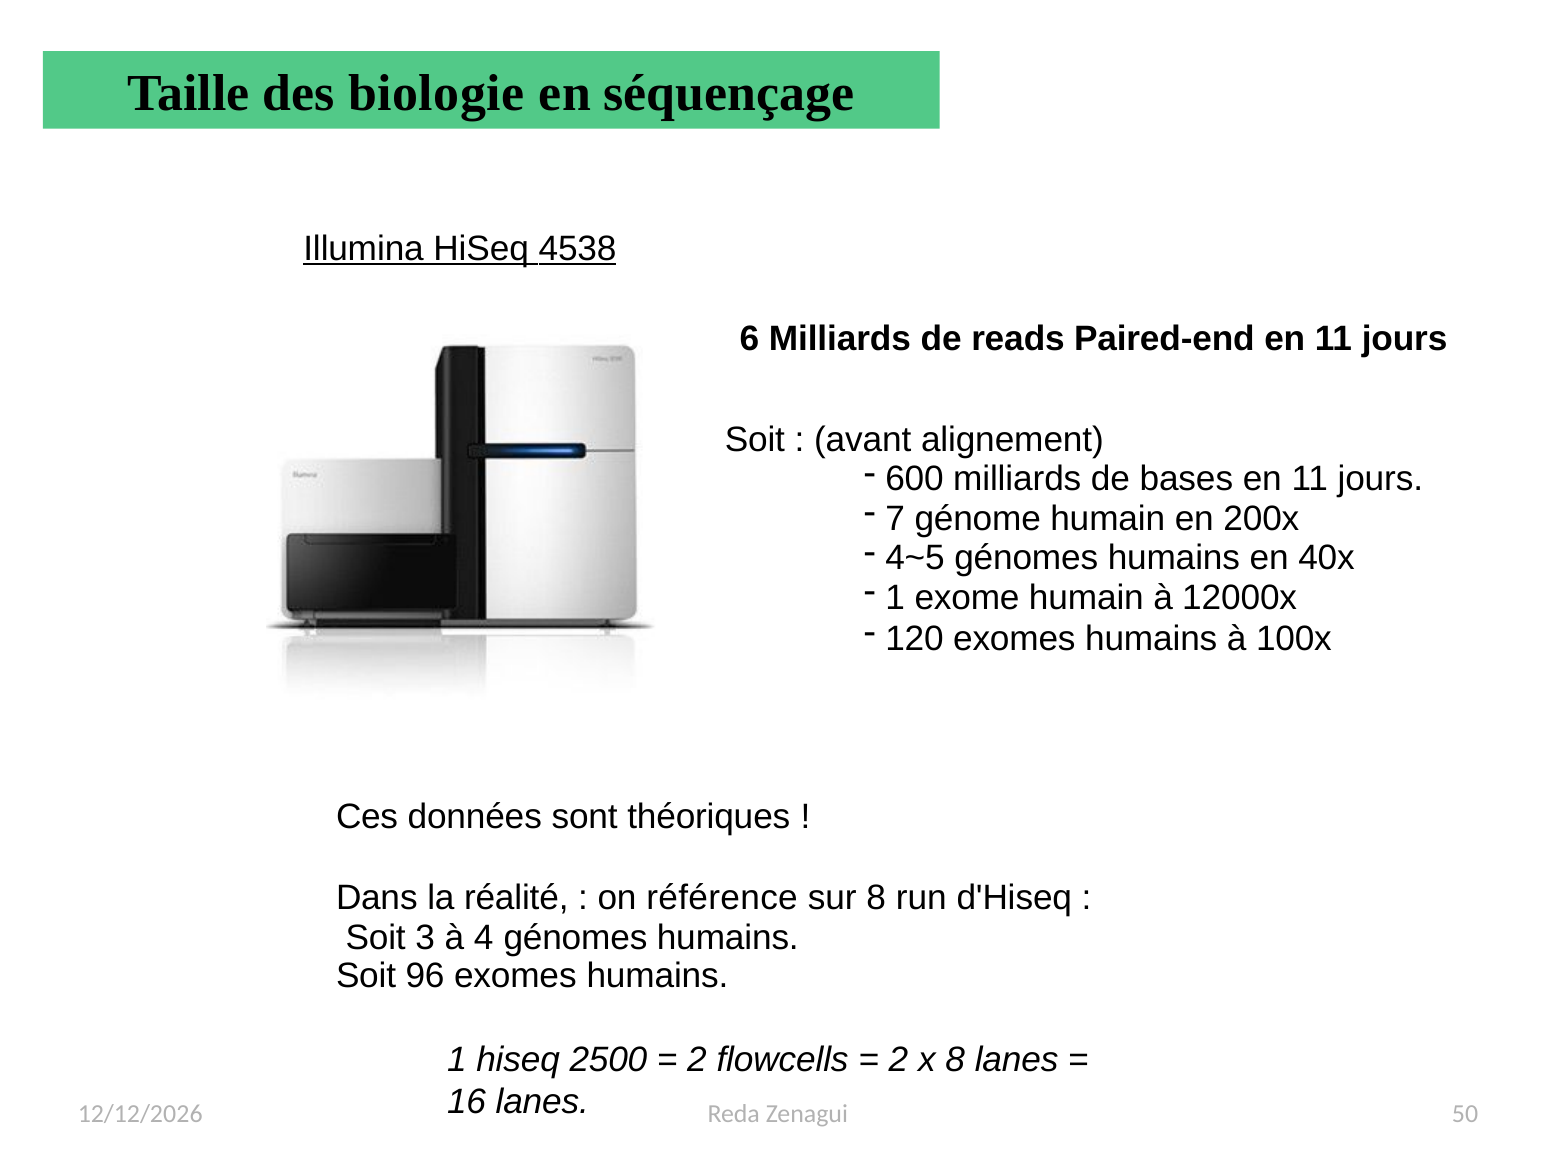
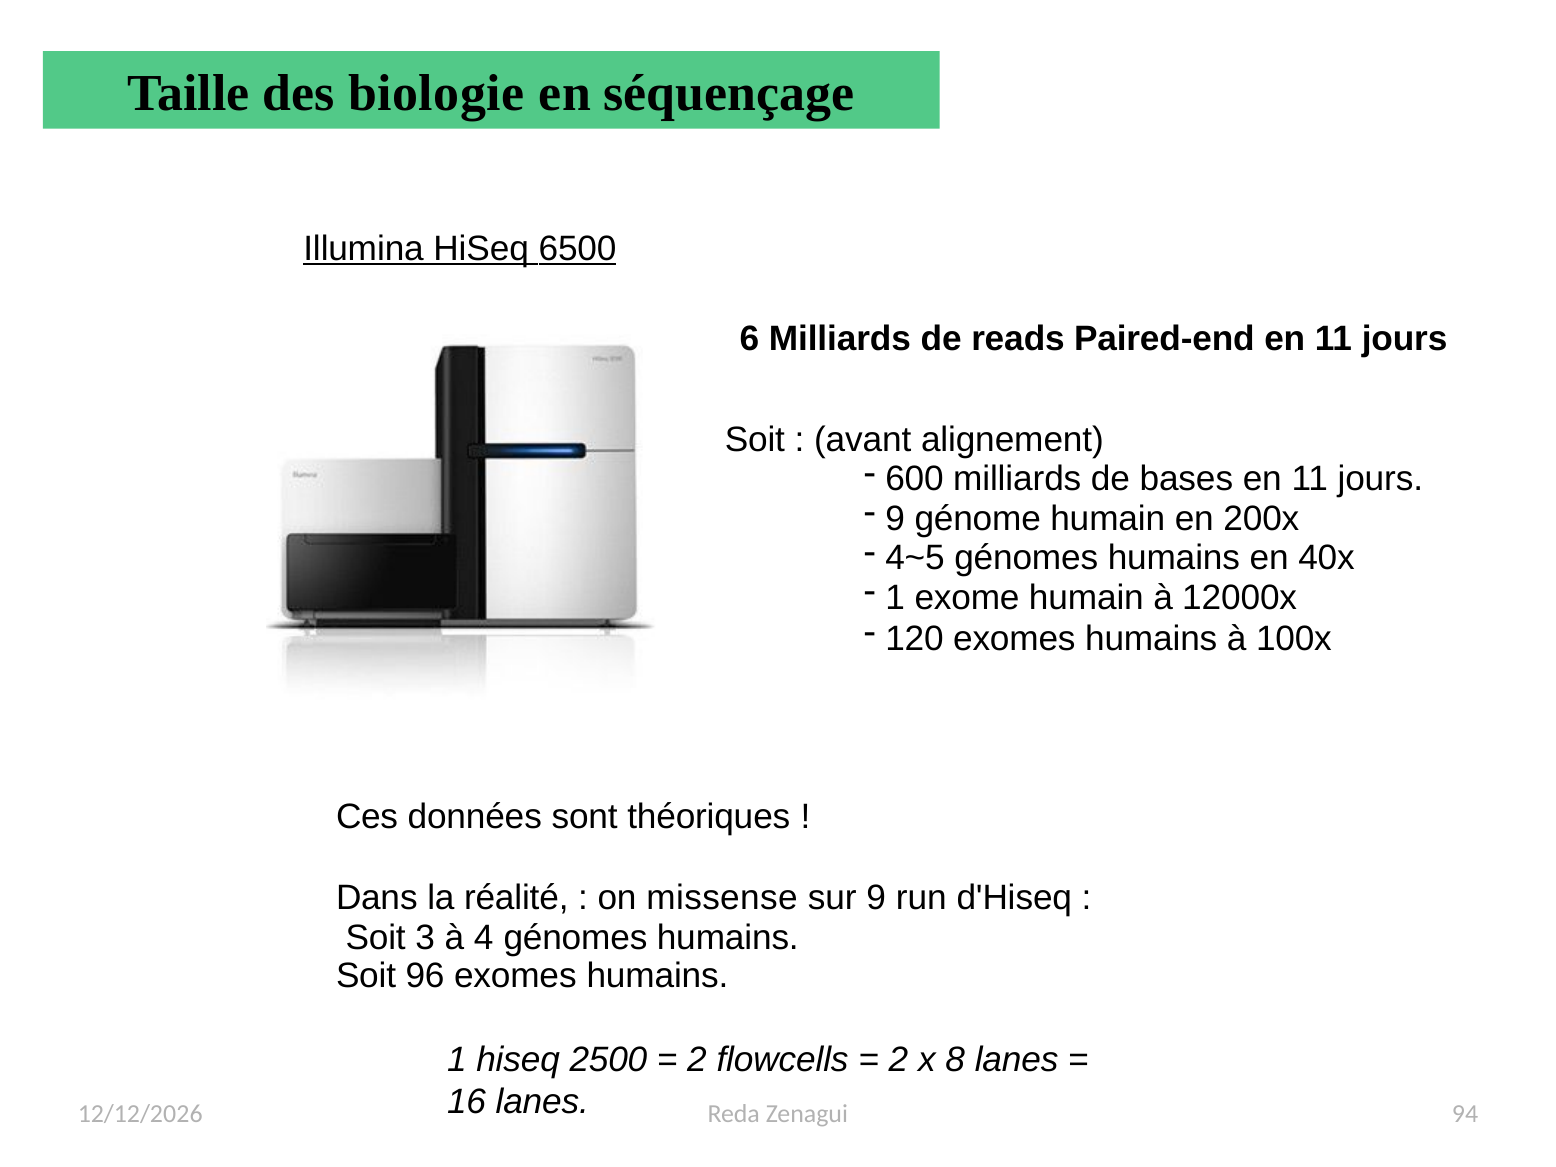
4538: 4538 -> 6500
7 at (895, 519): 7 -> 9
référence: référence -> missense
sur 8: 8 -> 9
50: 50 -> 94
